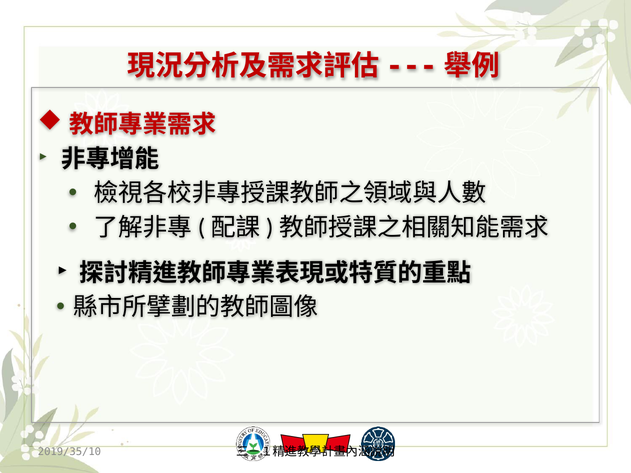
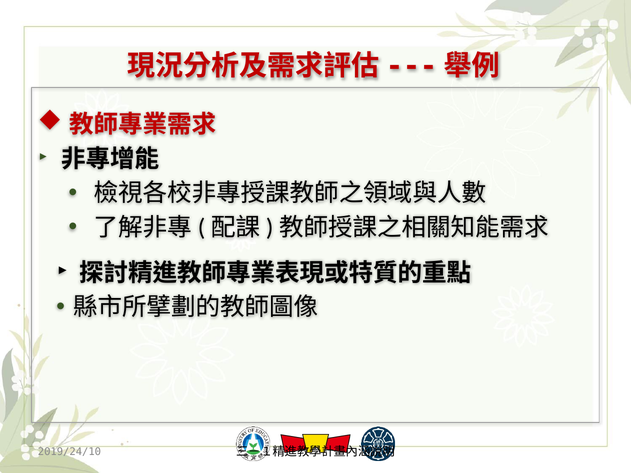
2019/35/10: 2019/35/10 -> 2019/24/10
